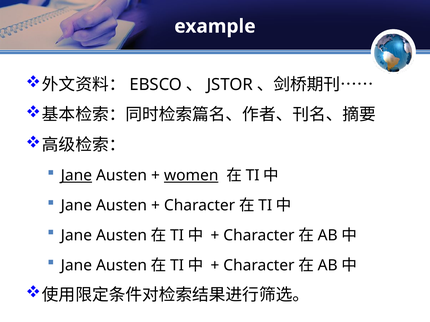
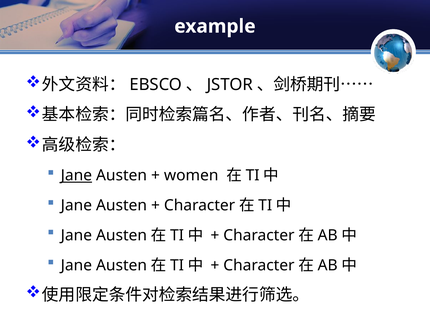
women underline: present -> none
